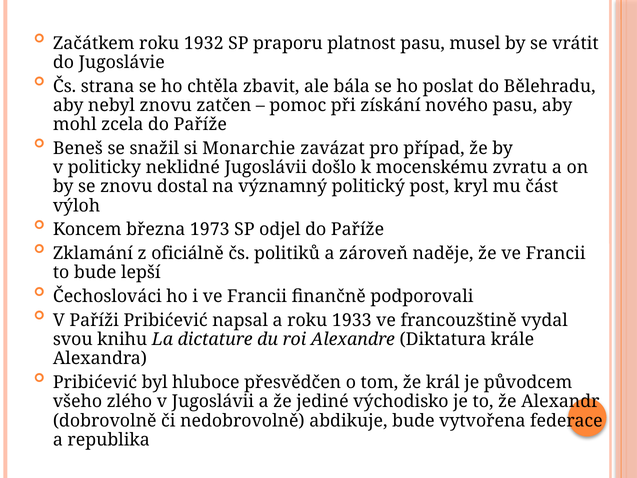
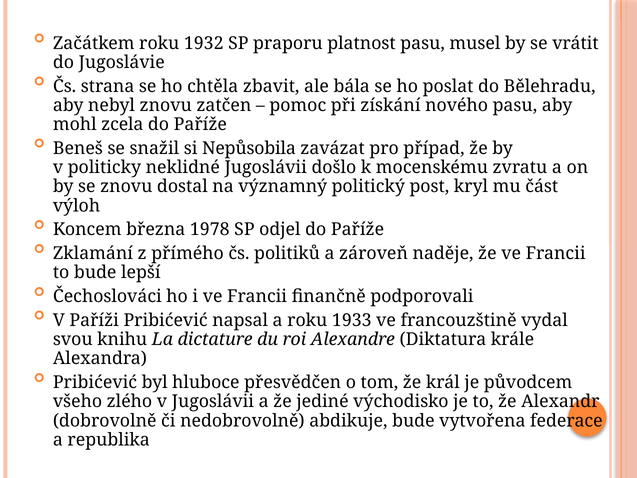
Monarchie: Monarchie -> Nepůsobila
1973: 1973 -> 1978
oficiálně: oficiálně -> přímého
